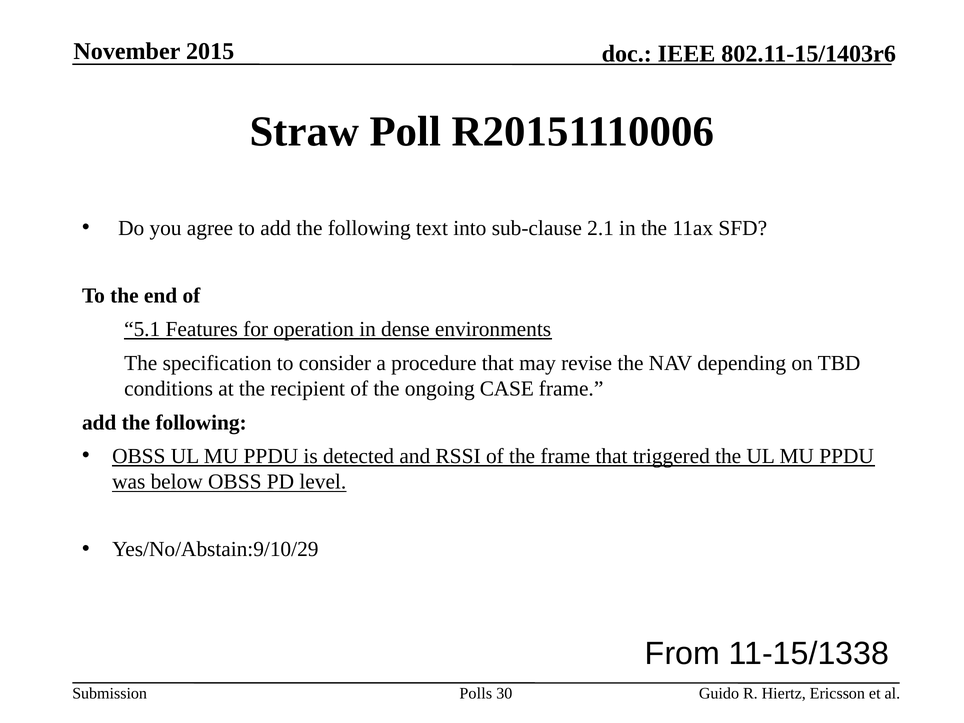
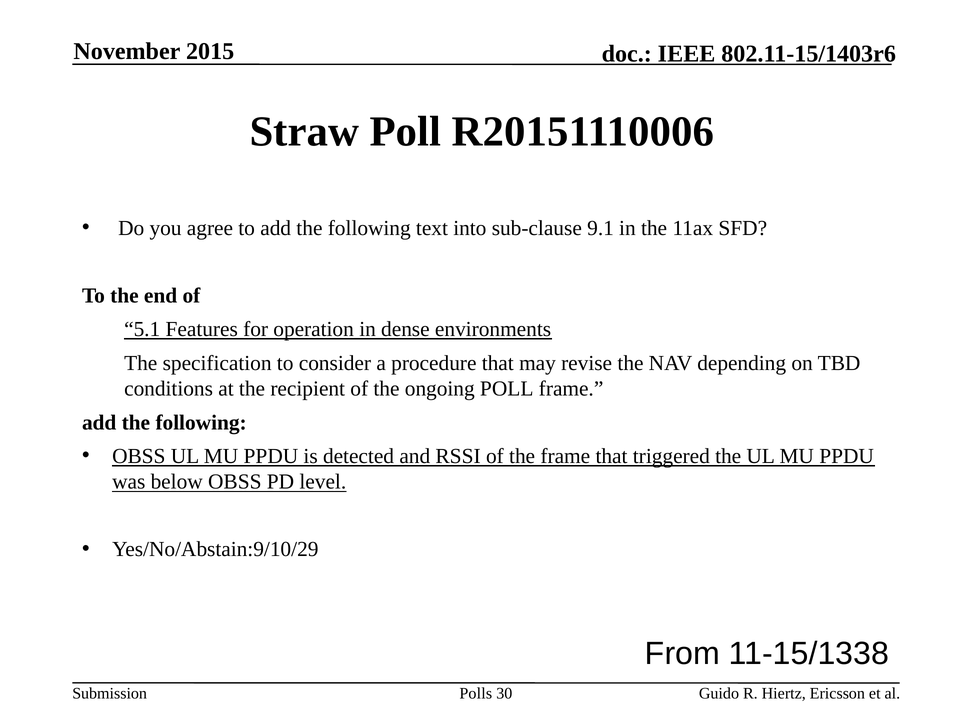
2.1: 2.1 -> 9.1
ongoing CASE: CASE -> POLL
